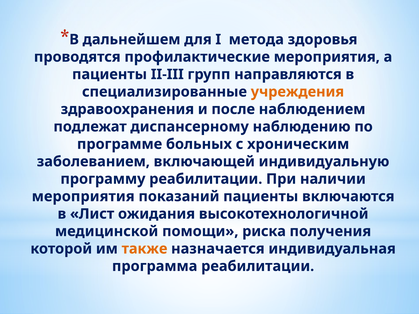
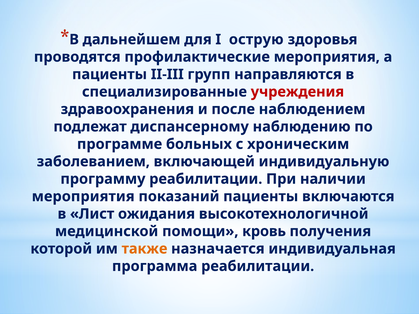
метода: метода -> острую
учреждения colour: orange -> red
риска: риска -> кровь
